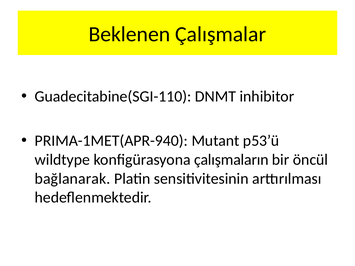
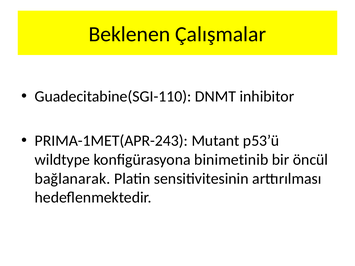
PRIMA-1MET(APR-940: PRIMA-1MET(APR-940 -> PRIMA-1MET(APR-243
çalışmaların: çalışmaların -> binimetinib
